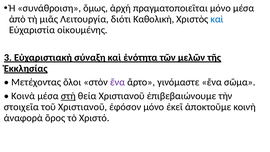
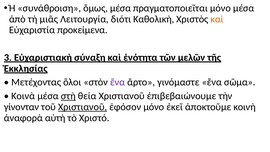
ὅμως ἀρχή: ἀρχή -> μέσα
καὶ at (217, 19) colour: blue -> orange
οἰκουμένης: οἰκουμένης -> προκείμενα
στοιχεῖα: στοιχεῖα -> γίνονταν
Χριστιανοῦ at (83, 107) underline: none -> present
ὅρος: ὅρος -> αὐτὴ
